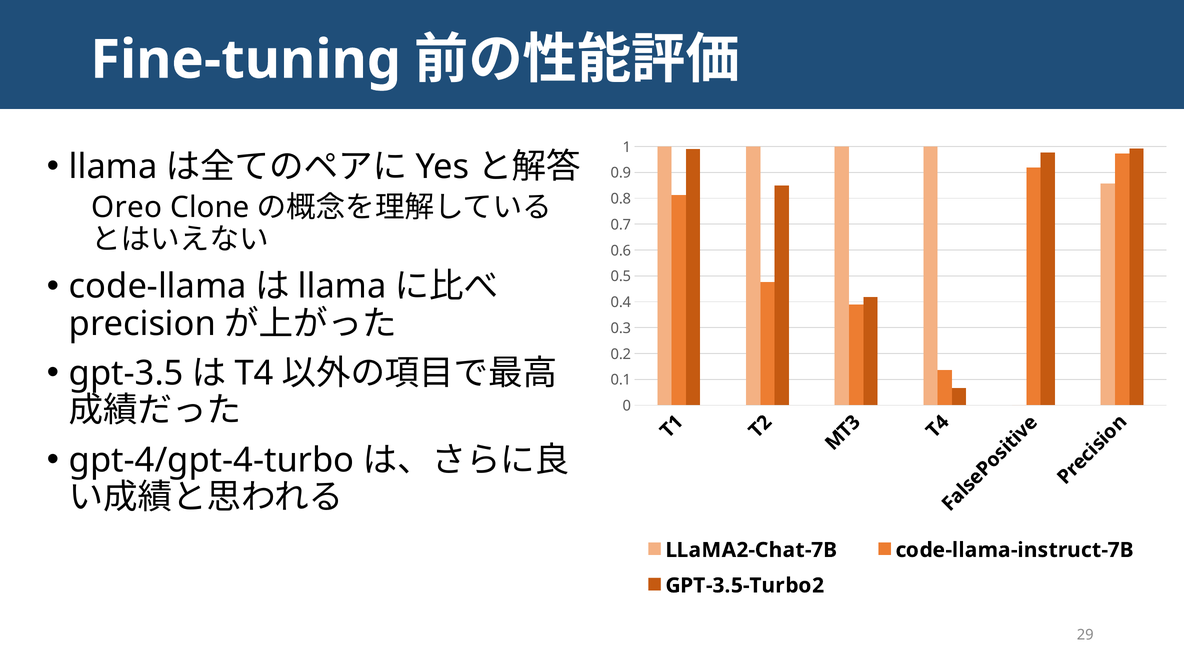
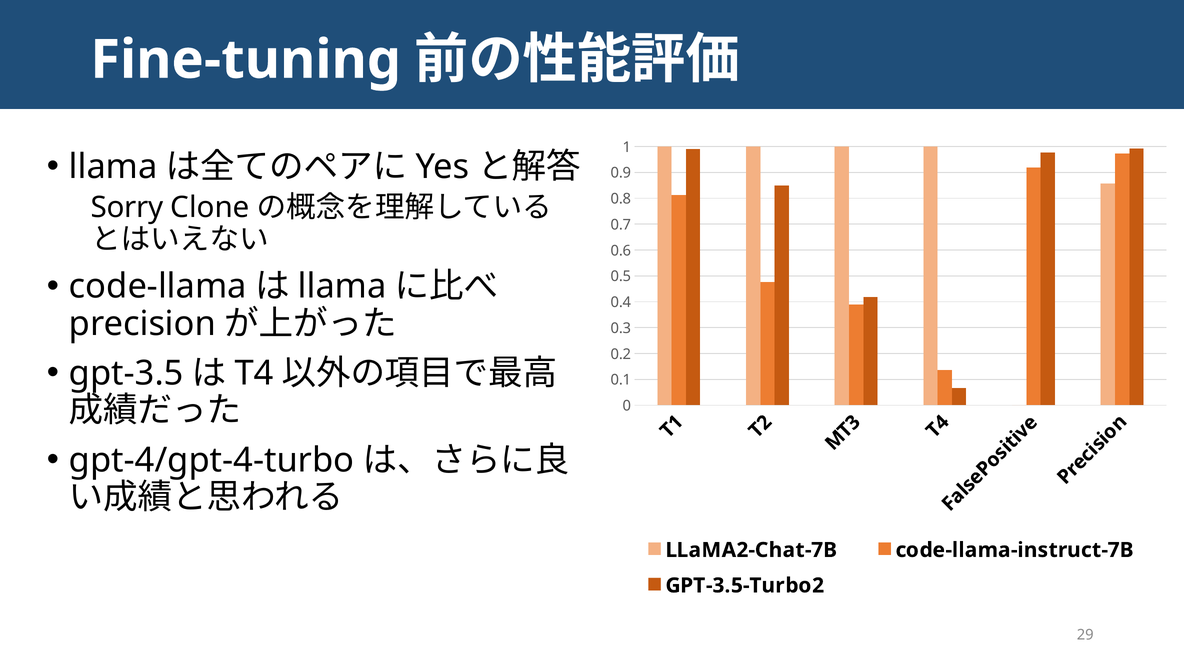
Oreo: Oreo -> Sorry
